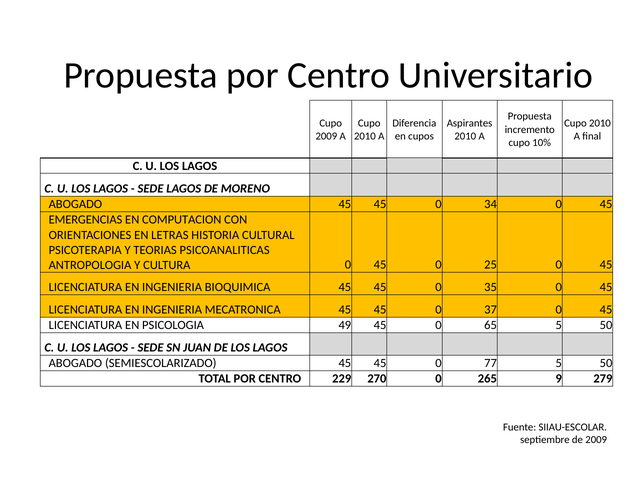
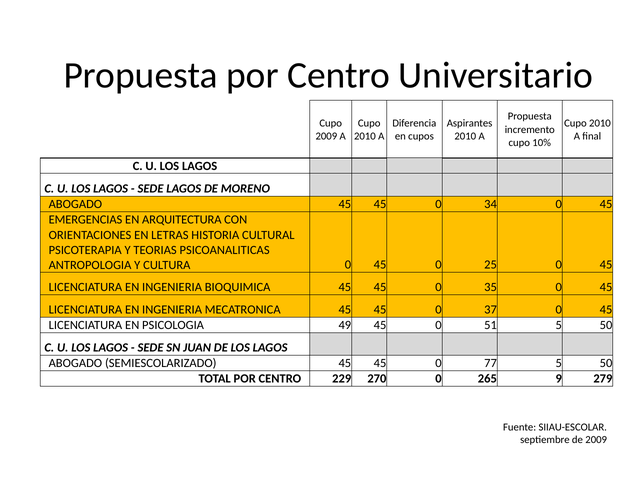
COMPUTACION: COMPUTACION -> ARQUITECTURA
65: 65 -> 51
